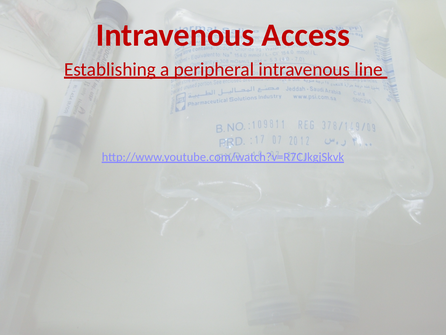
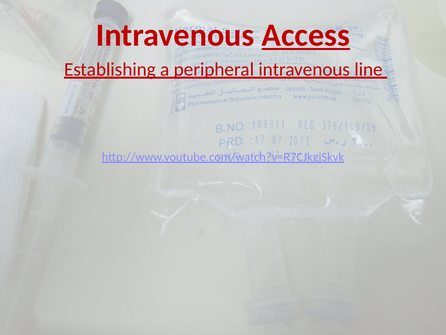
Access underline: none -> present
